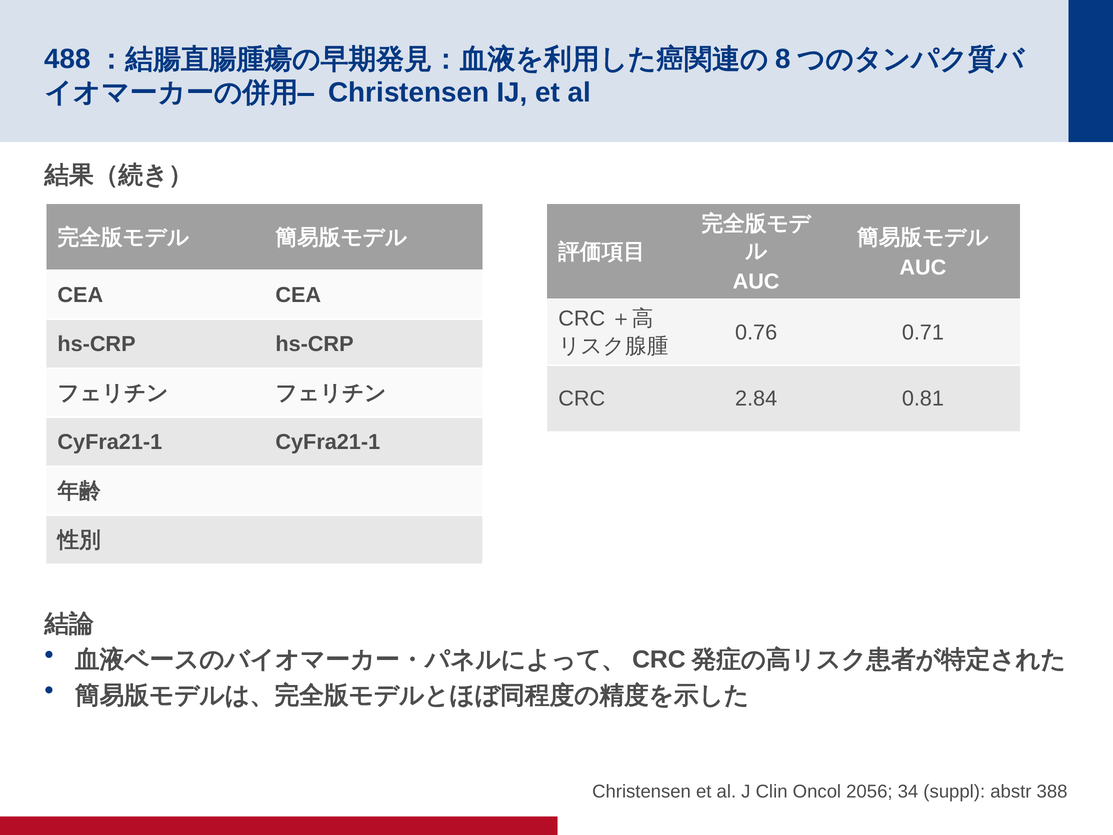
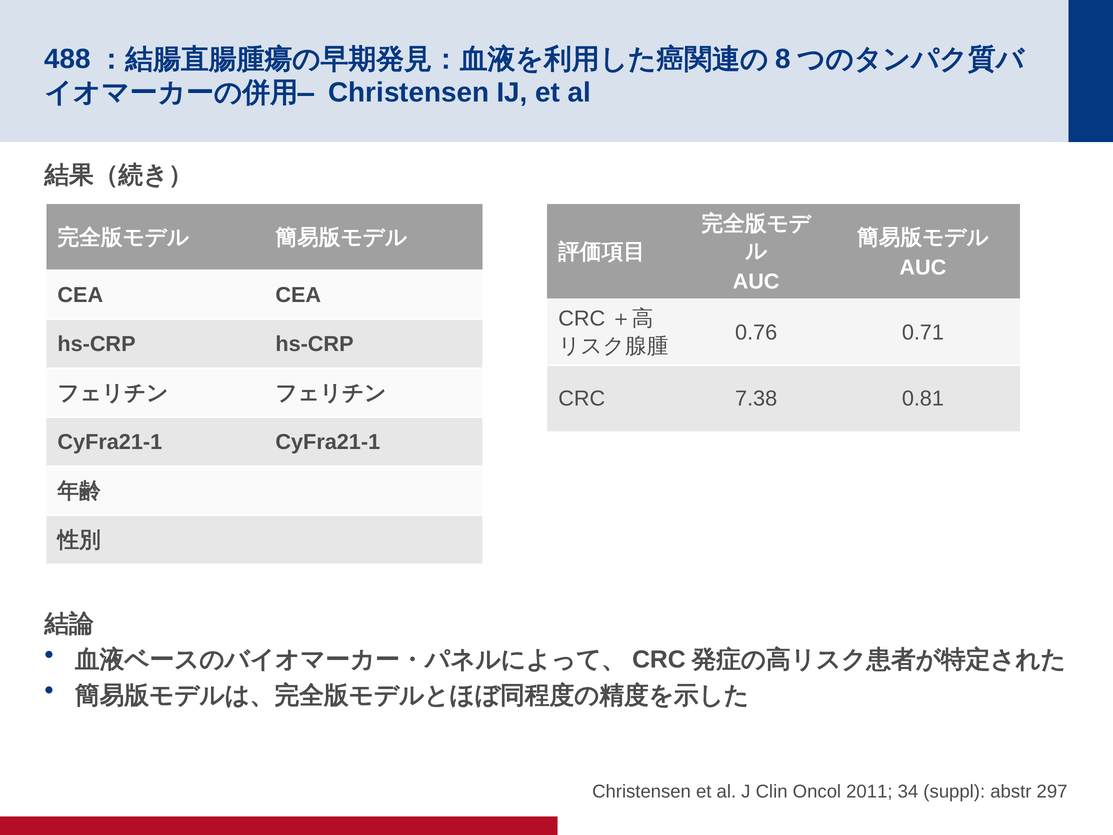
2.84: 2.84 -> 7.38
2056: 2056 -> 2011
388: 388 -> 297
